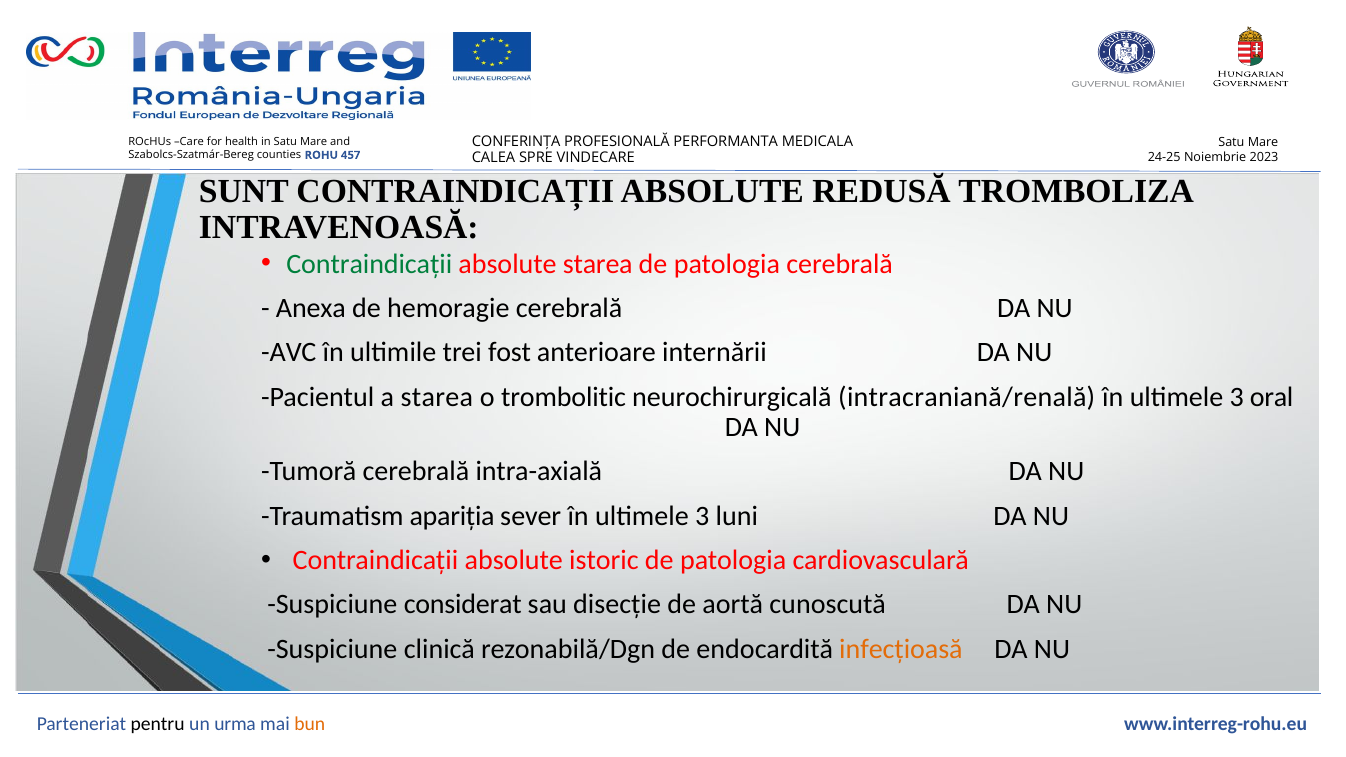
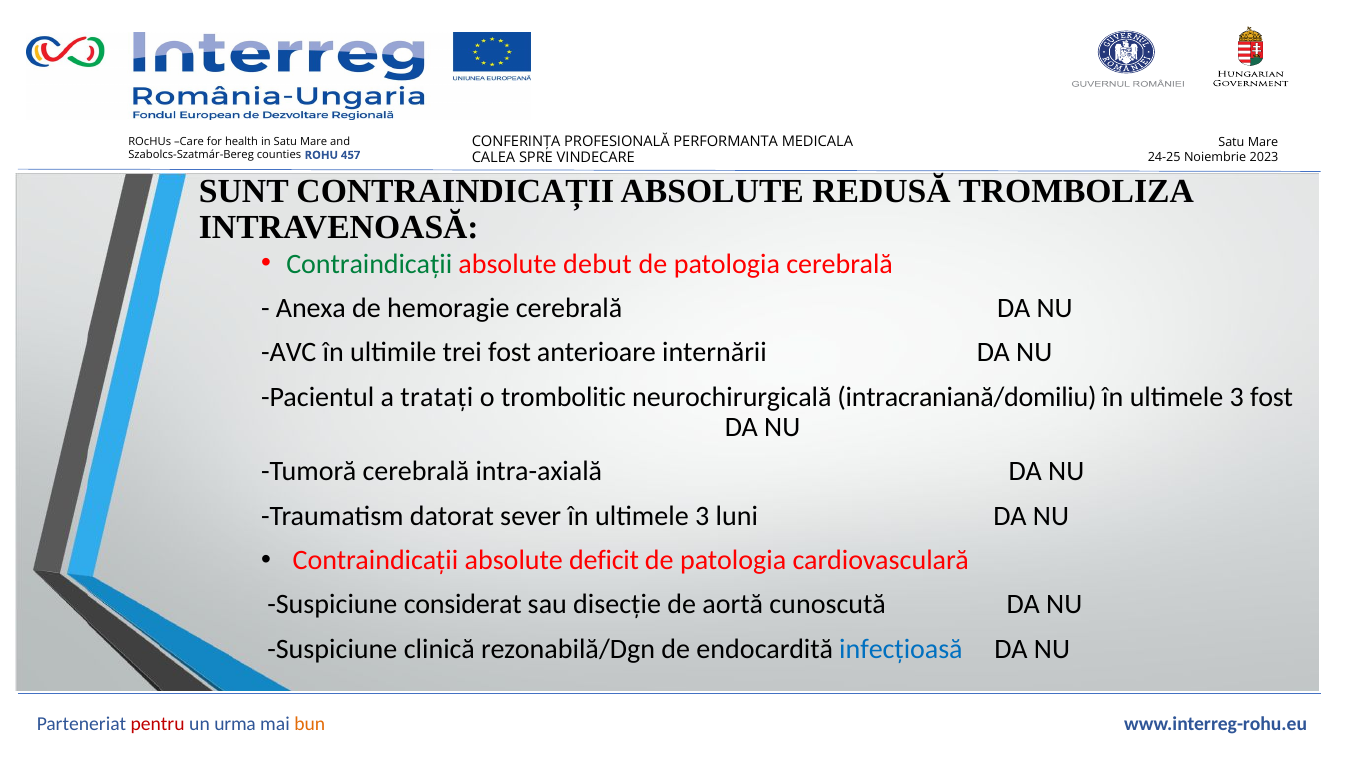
absolute starea: starea -> debut
a starea: starea -> tratați
intracraniană/renală: intracraniană/renală -> intracraniană/domiliu
3 oral: oral -> fost
apariția: apariția -> datorat
istoric: istoric -> deficit
infecțioasă colour: orange -> blue
pentru colour: black -> red
